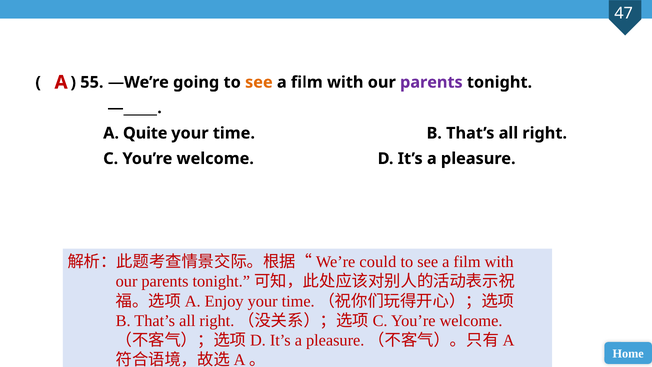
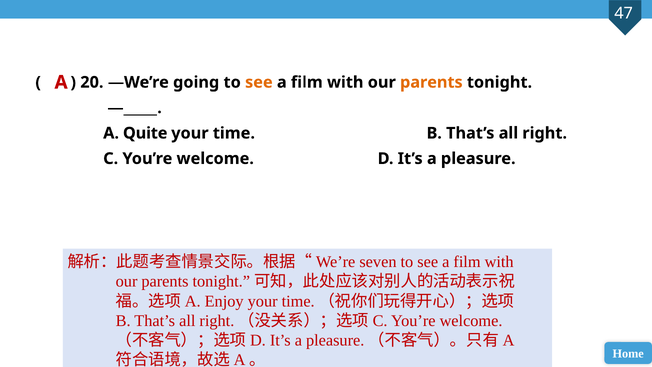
55: 55 -> 20
parents at (431, 82) colour: purple -> orange
could: could -> seven
